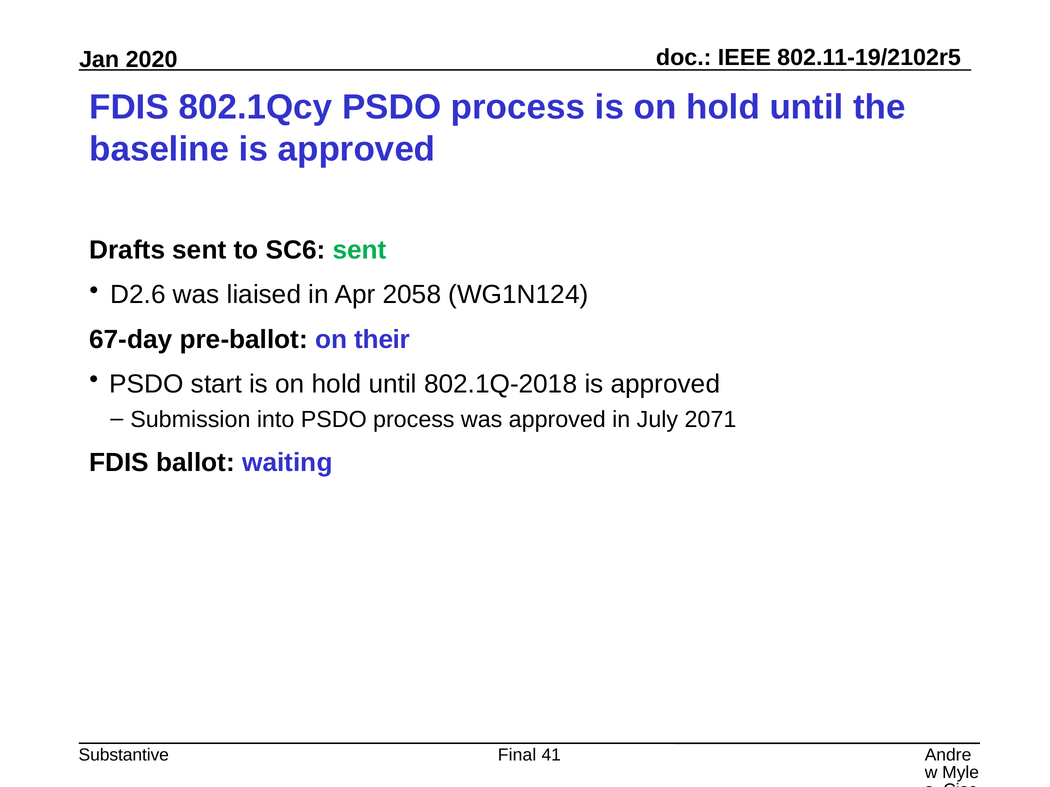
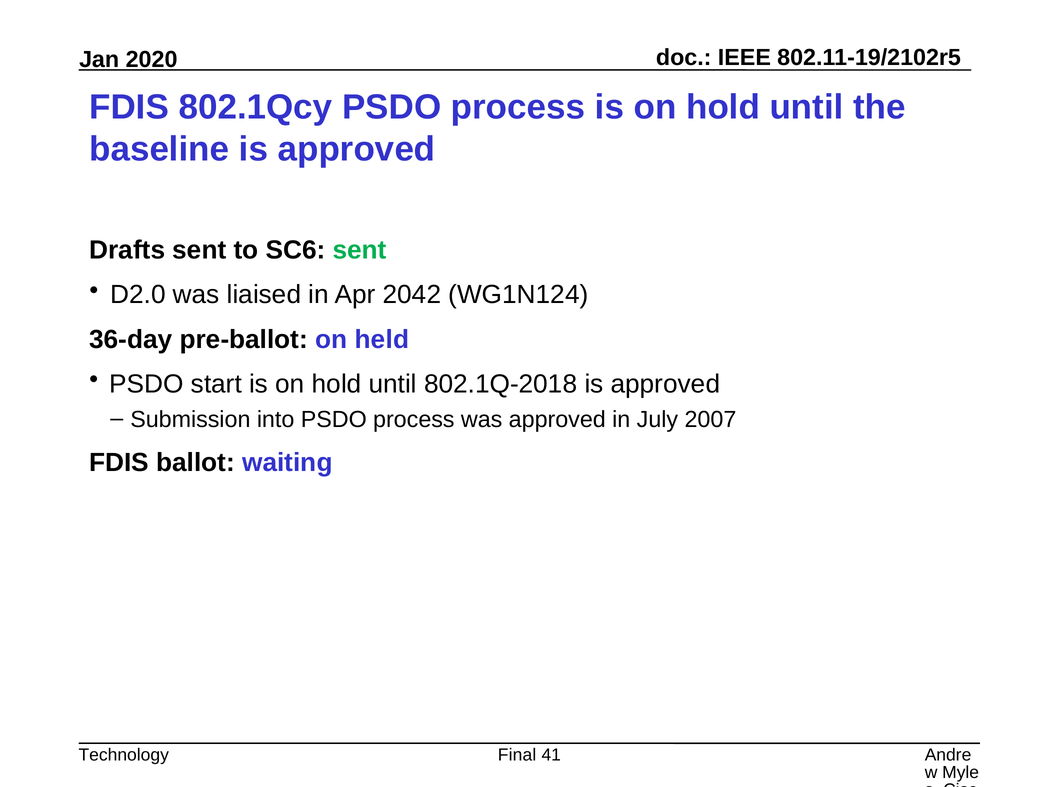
D2.6: D2.6 -> D2.0
2058: 2058 -> 2042
67-day: 67-day -> 36-day
their: their -> held
2071: 2071 -> 2007
Substantive: Substantive -> Technology
